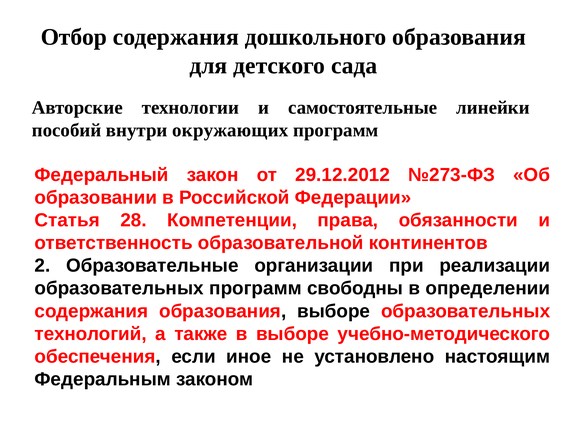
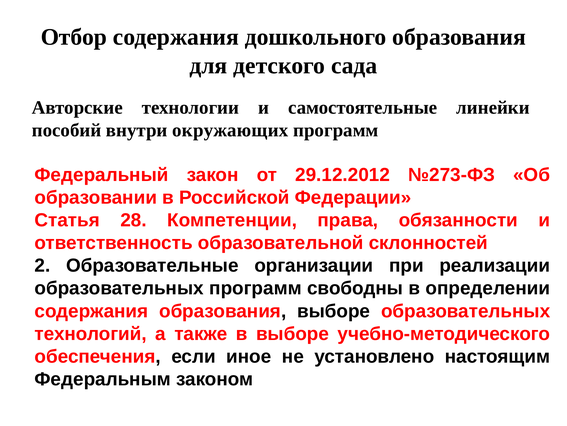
континентов: континентов -> склонностей
